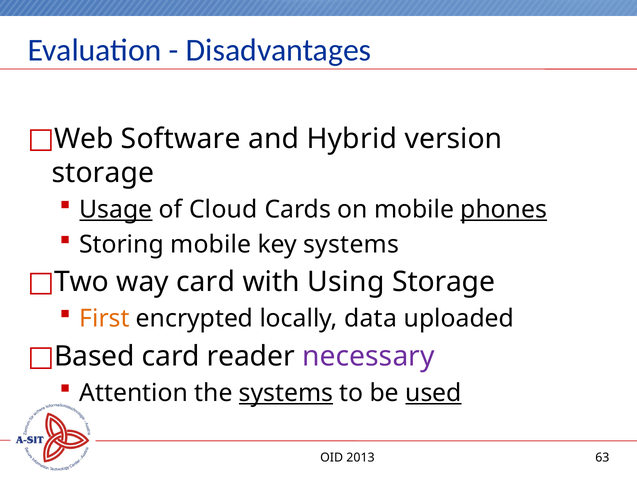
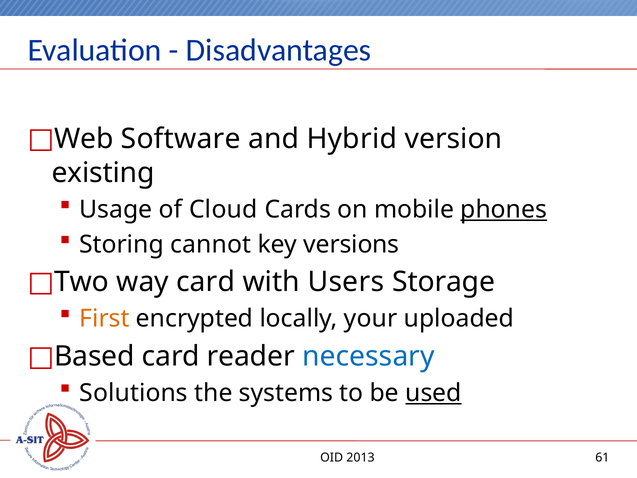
storage at (103, 173): storage -> existing
Usage underline: present -> none
Storing mobile: mobile -> cannot
key systems: systems -> versions
Using: Using -> Users
data: data -> your
necessary colour: purple -> blue
Attention: Attention -> Solutions
systems at (286, 393) underline: present -> none
63: 63 -> 61
